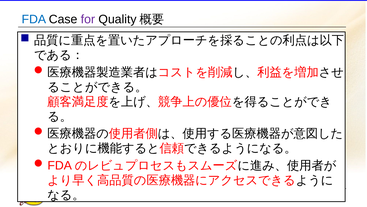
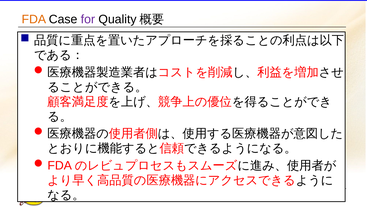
FDA colour: blue -> orange
